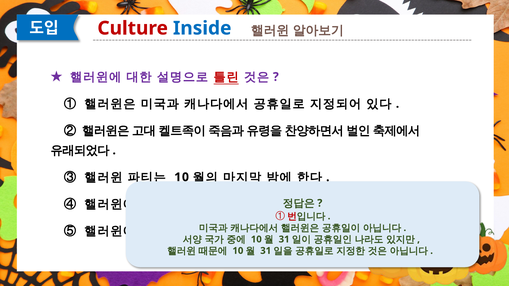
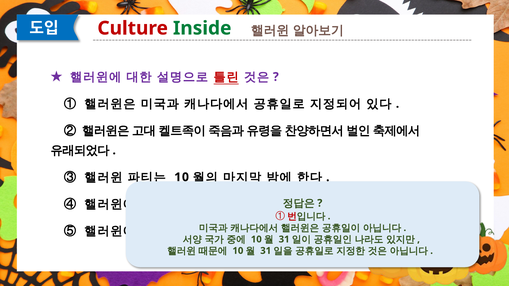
Inside colour: blue -> green
